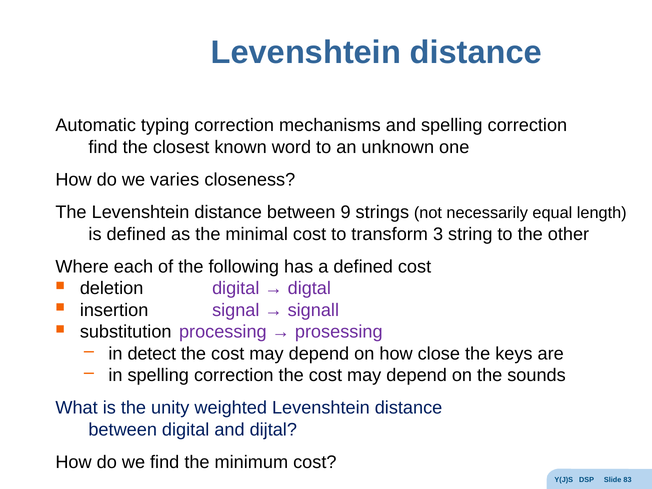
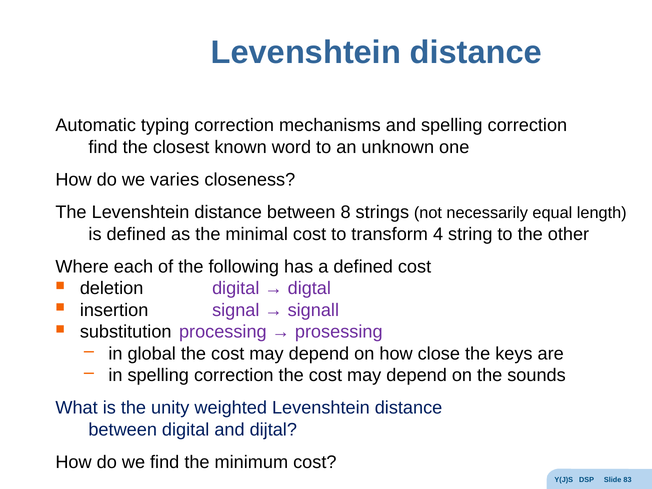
9: 9 -> 8
3: 3 -> 4
detect: detect -> global
